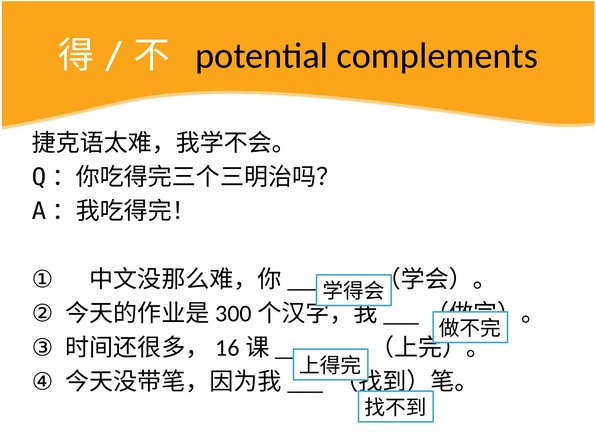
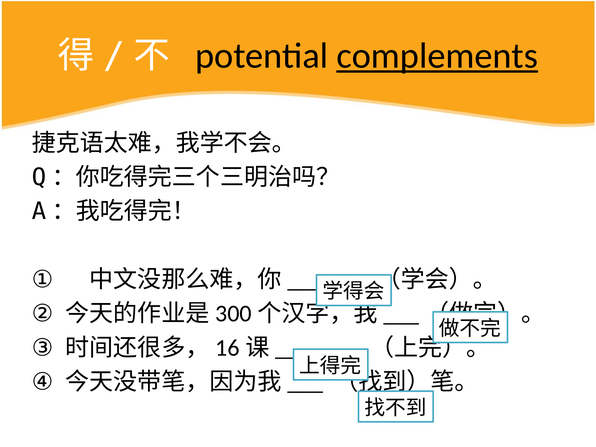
complements underline: none -> present
